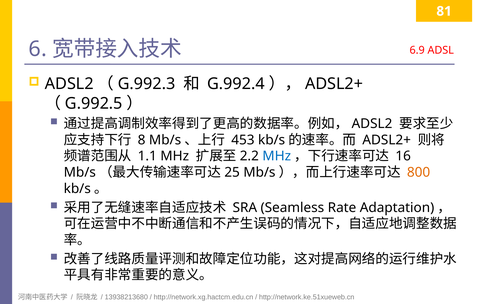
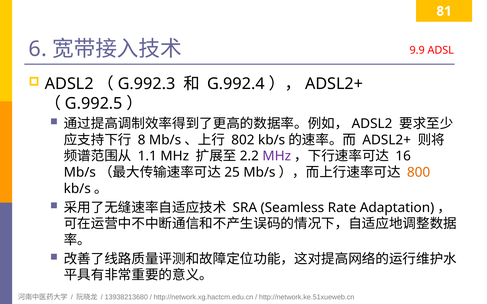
6.9: 6.9 -> 9.9
453: 453 -> 802
MHz at (277, 156) colour: blue -> purple
